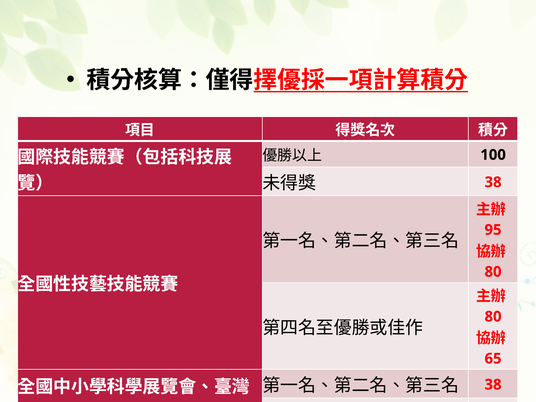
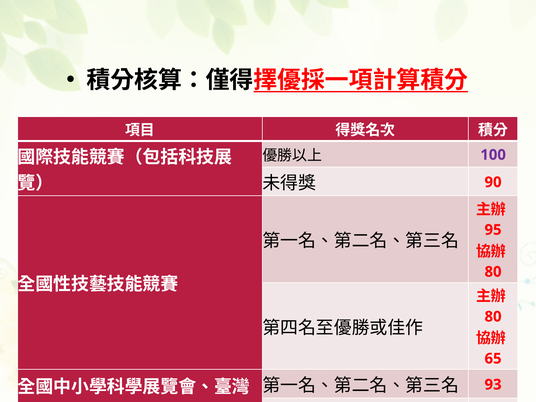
100 colour: black -> purple
38 at (493, 182): 38 -> 90
38 at (493, 385): 38 -> 93
